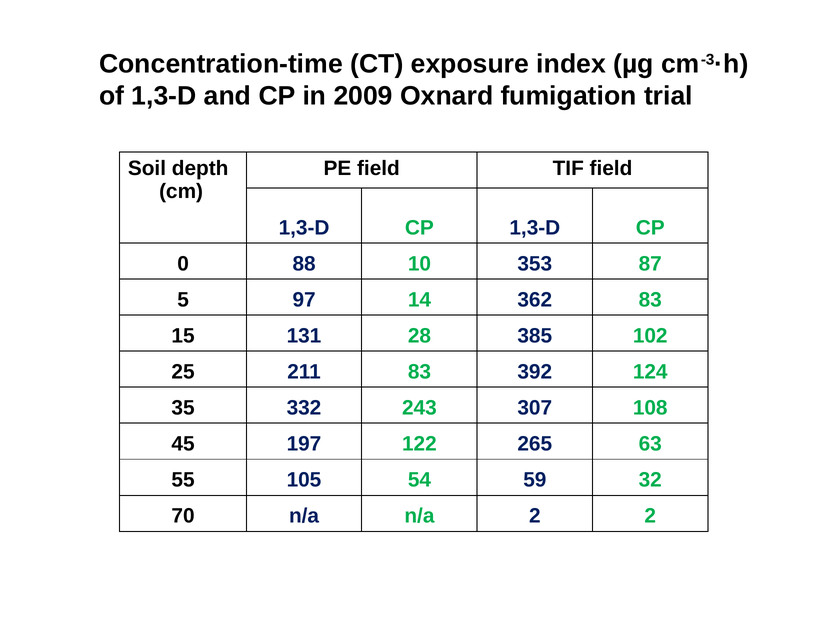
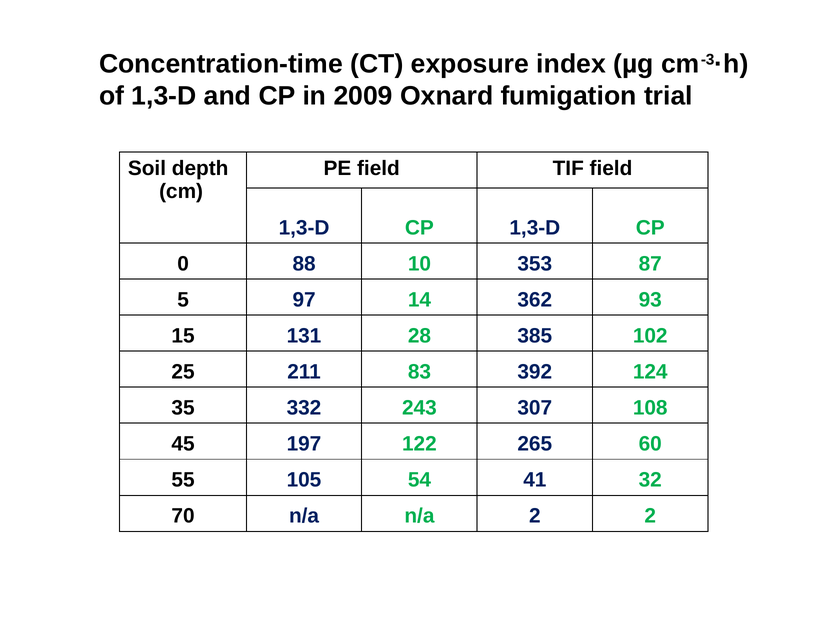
362 83: 83 -> 93
63: 63 -> 60
59: 59 -> 41
